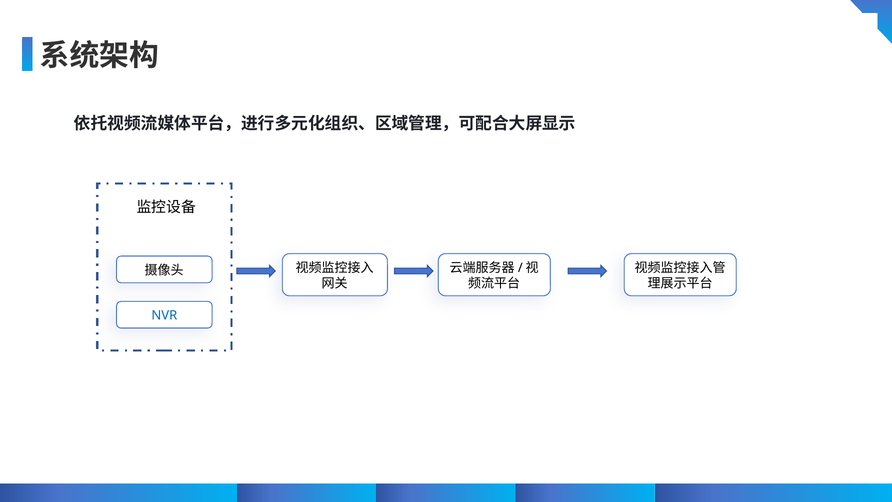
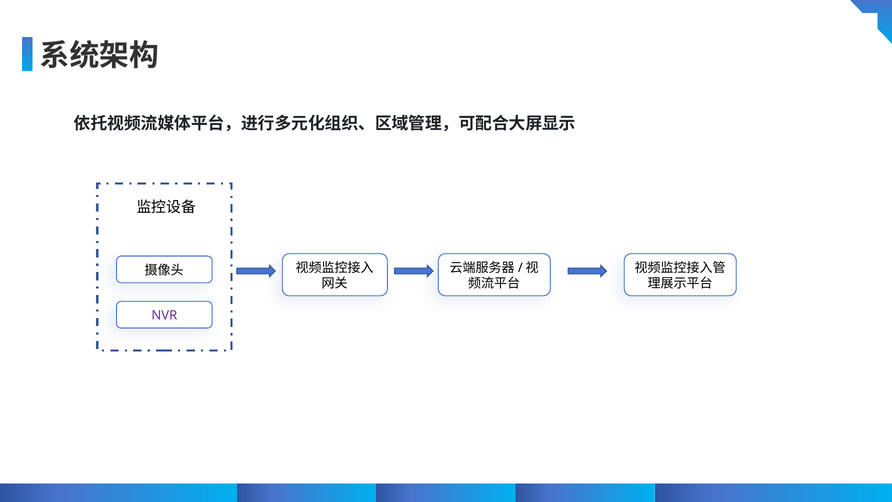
NVR colour: blue -> purple
